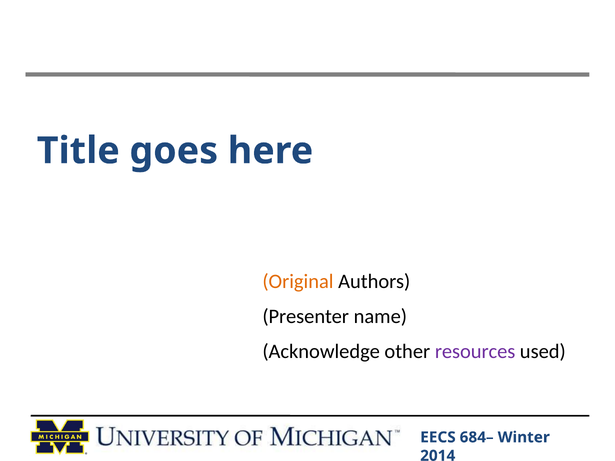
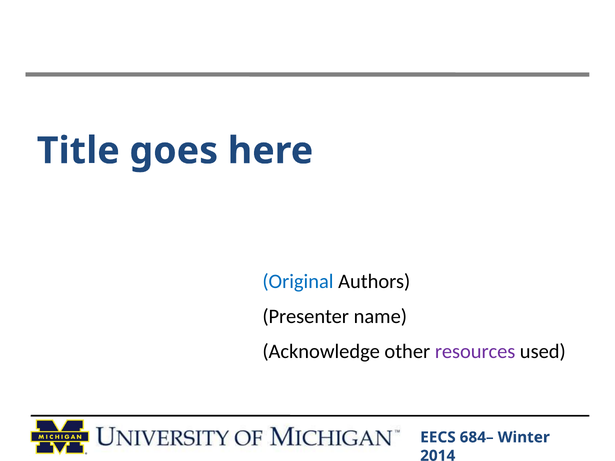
Original colour: orange -> blue
